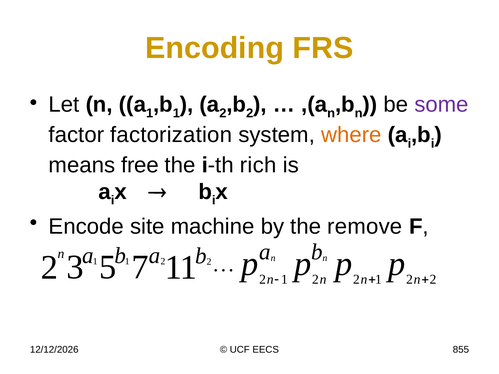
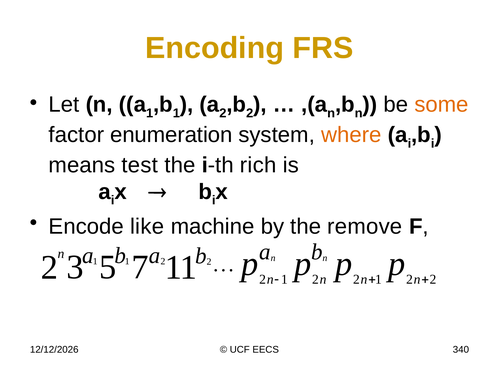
some colour: purple -> orange
factorization: factorization -> enumeration
free: free -> test
site: site -> like
855: 855 -> 340
